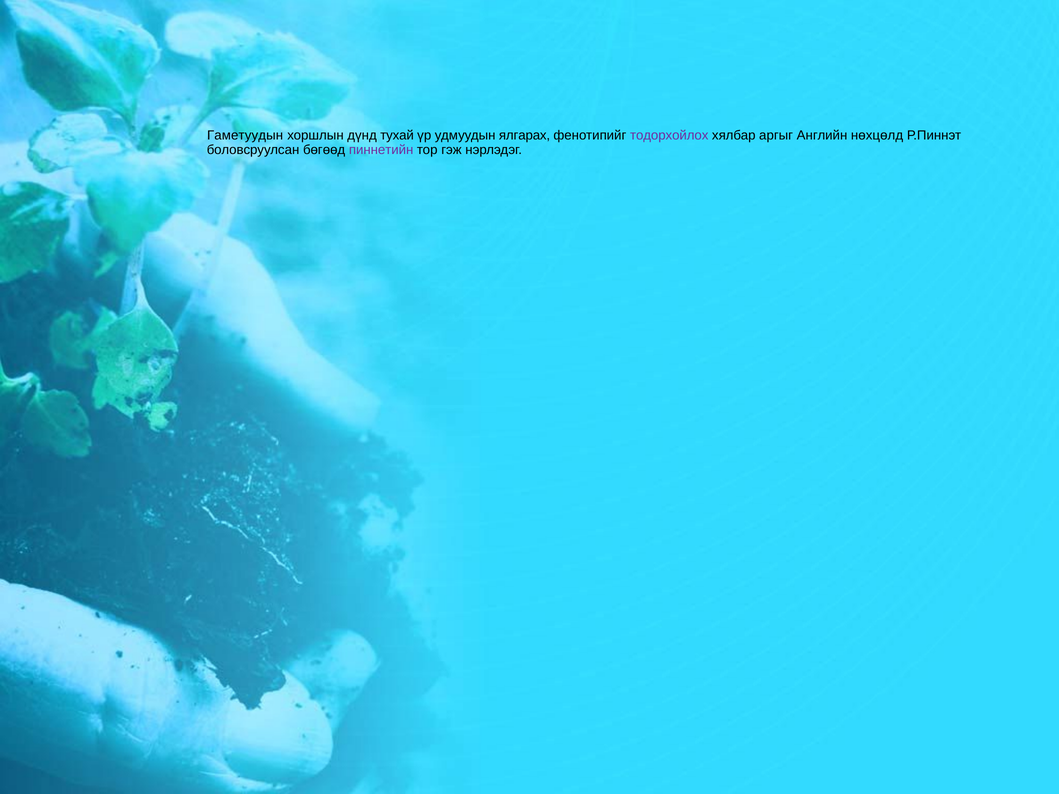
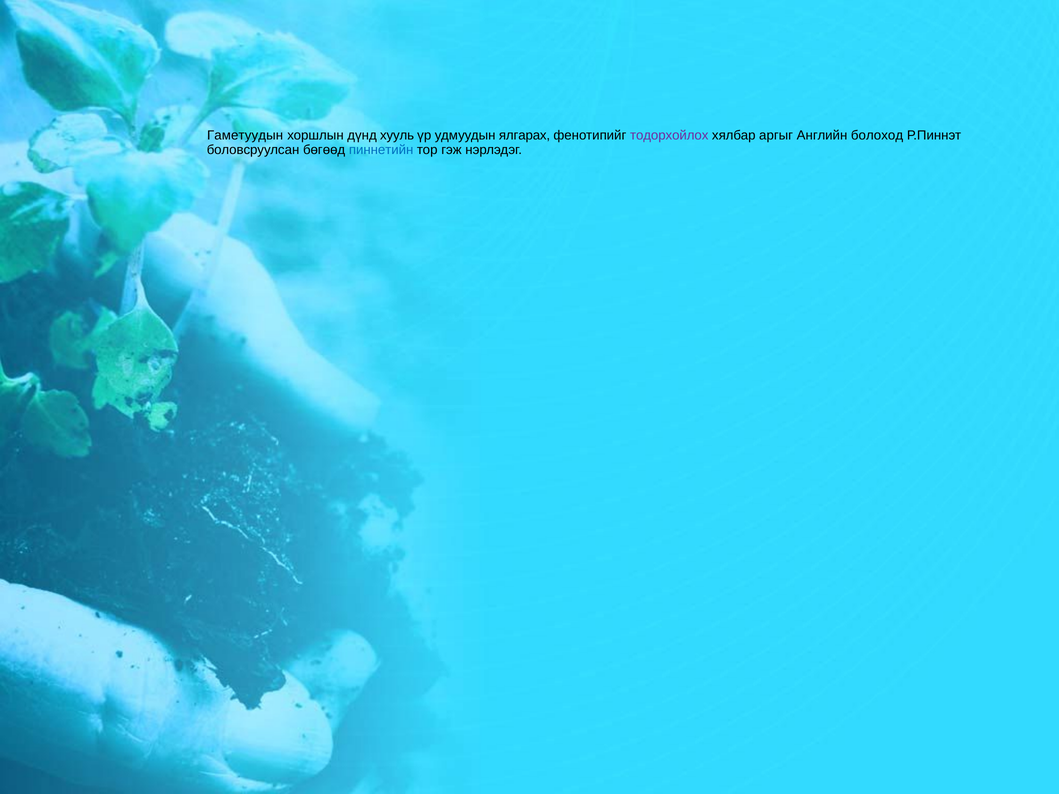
тухай: тухай -> хууль
нөхцөлд: нөхцөлд -> болоход
пиннетийн colour: purple -> blue
